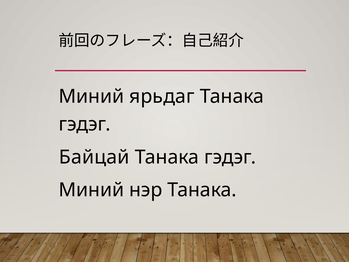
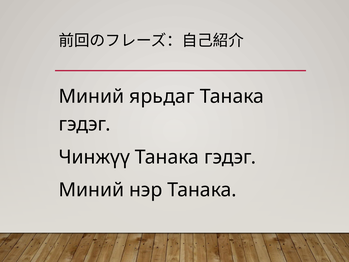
Байцай: Байцай -> Чинжүү
